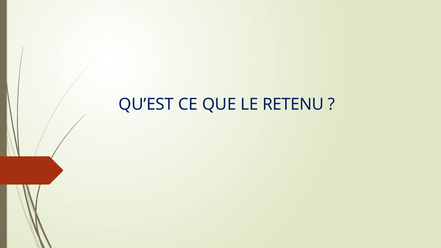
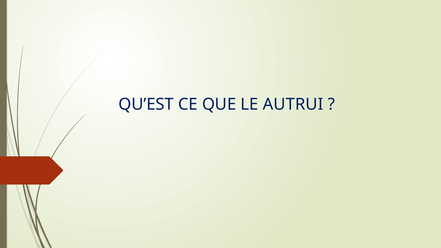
RETENU: RETENU -> AUTRUI
